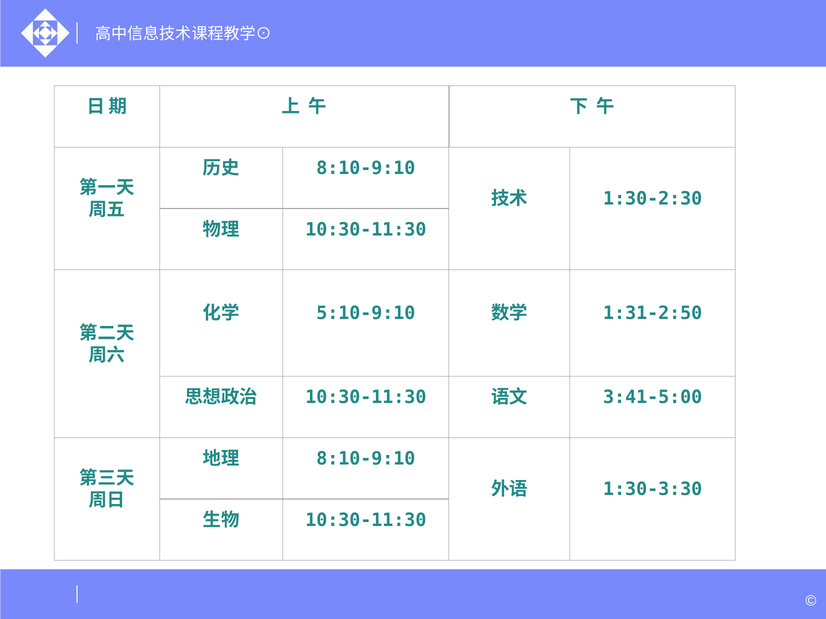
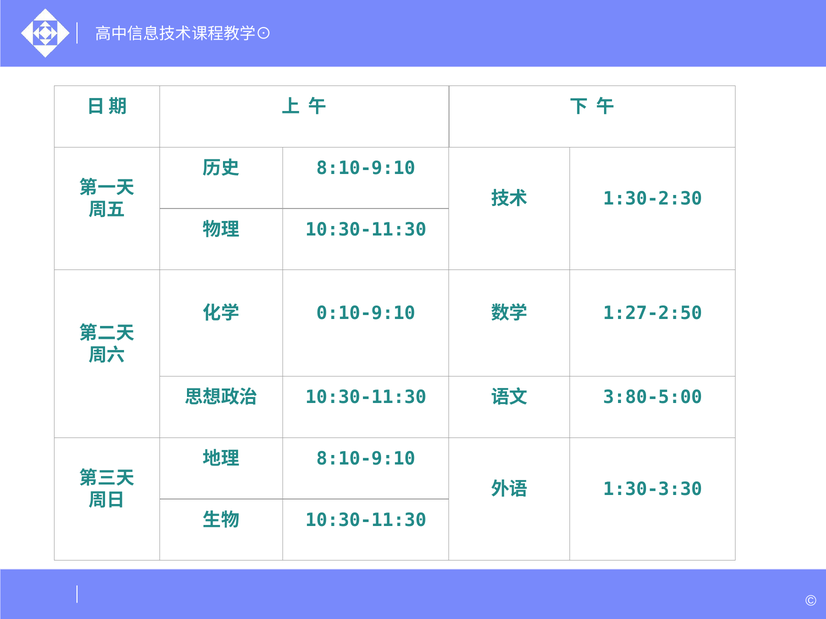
5:10-9:10: 5:10-9:10 -> 0:10-9:10
1:31-2:50: 1:31-2:50 -> 1:27-2:50
3:41-5:00: 3:41-5:00 -> 3:80-5:00
